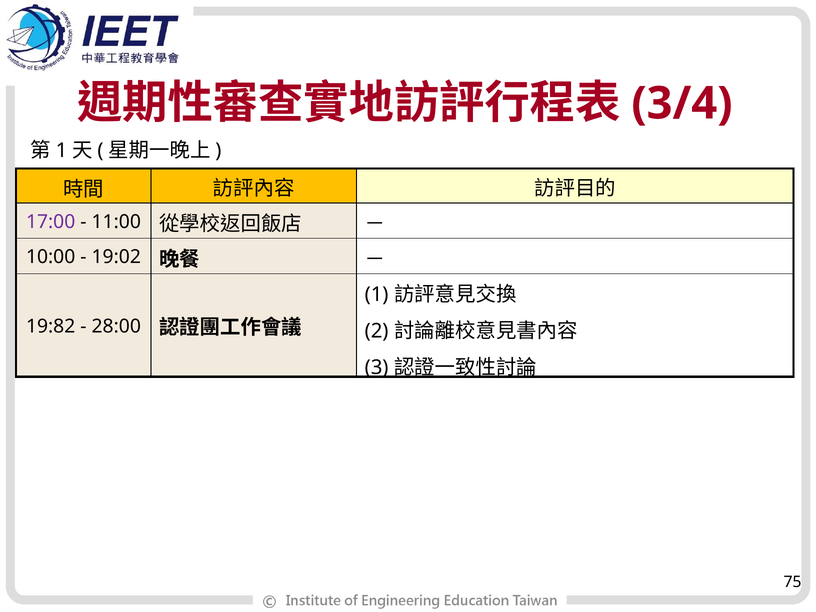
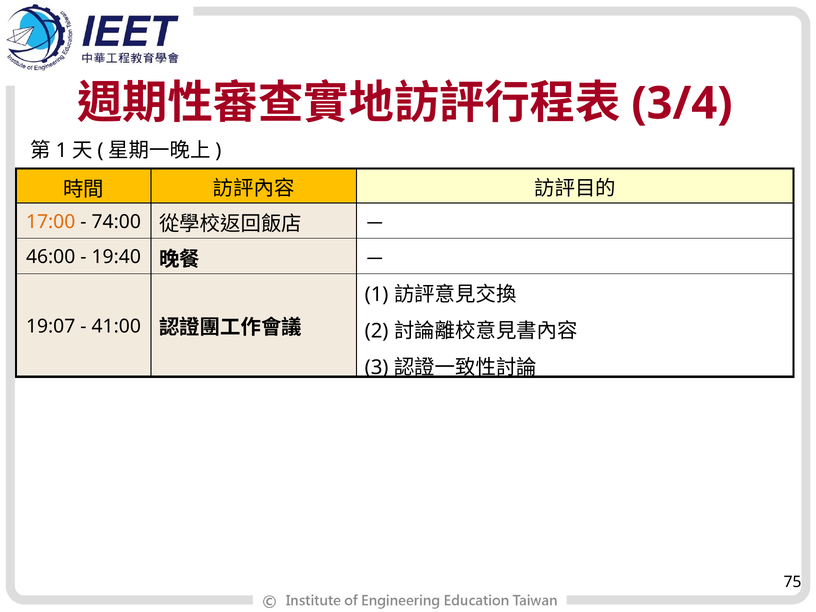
17:00 colour: purple -> orange
11:00: 11:00 -> 74:00
10:00: 10:00 -> 46:00
19:02: 19:02 -> 19:40
19:82: 19:82 -> 19:07
28:00: 28:00 -> 41:00
